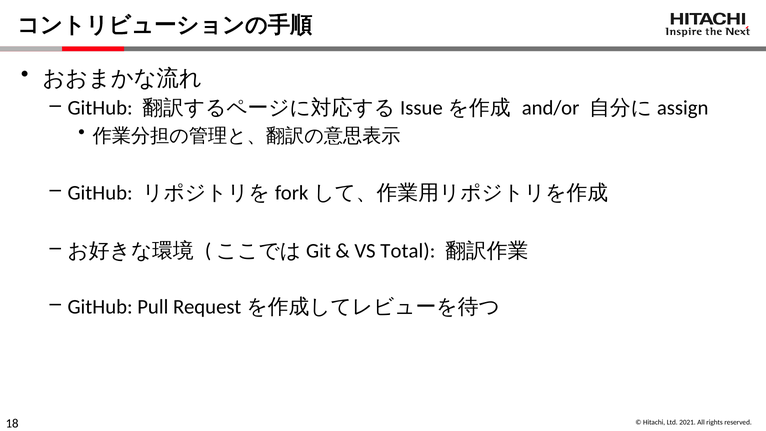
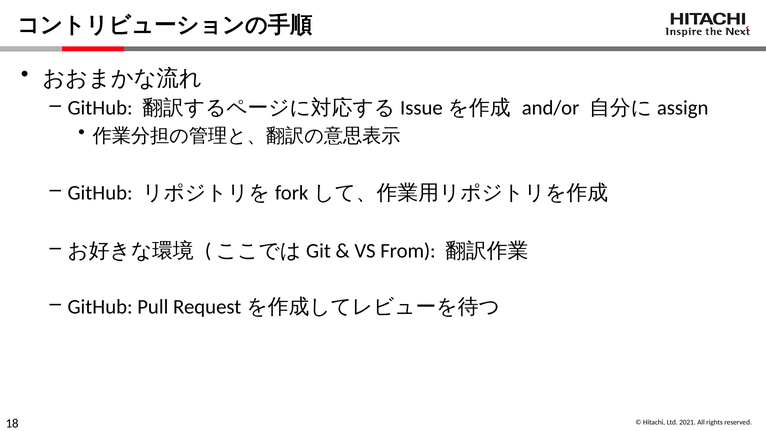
Total: Total -> From
